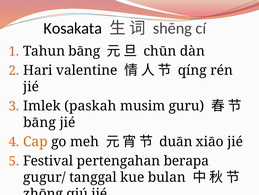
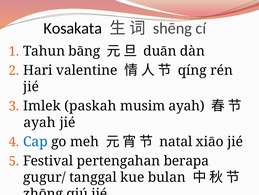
chūn: chūn -> duān
musim guru: guru -> ayah
bāng at (40, 122): bāng -> ayah
Cap colour: orange -> blue
duān: duān -> natal
